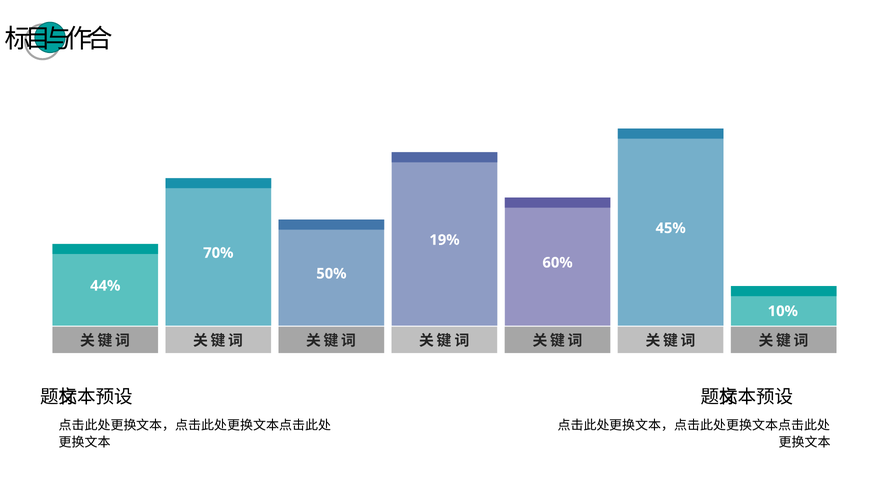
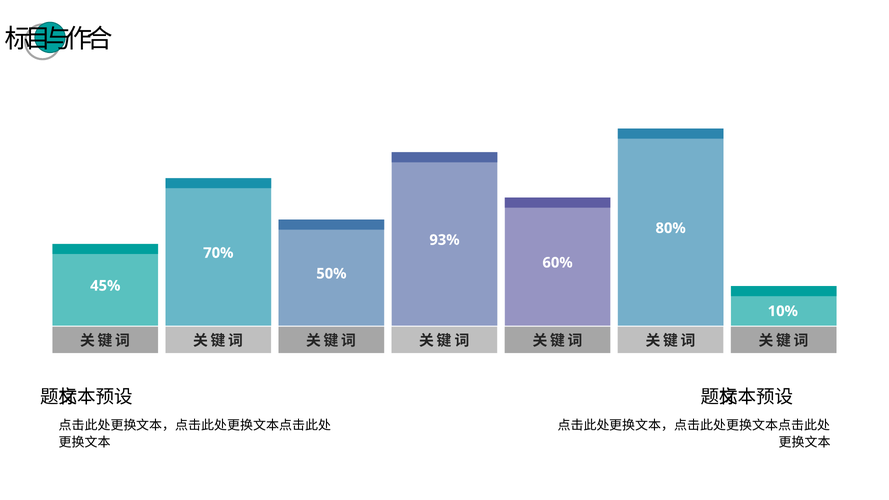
45%: 45% -> 80%
19%: 19% -> 93%
44%: 44% -> 45%
